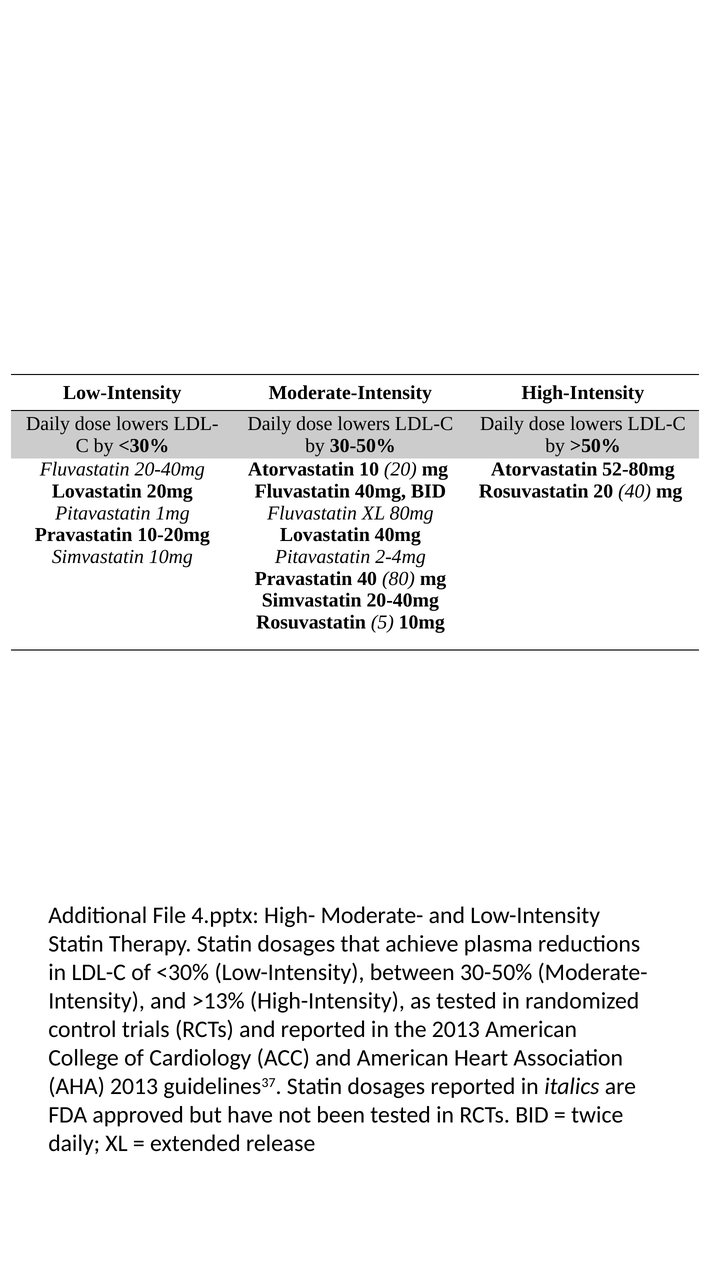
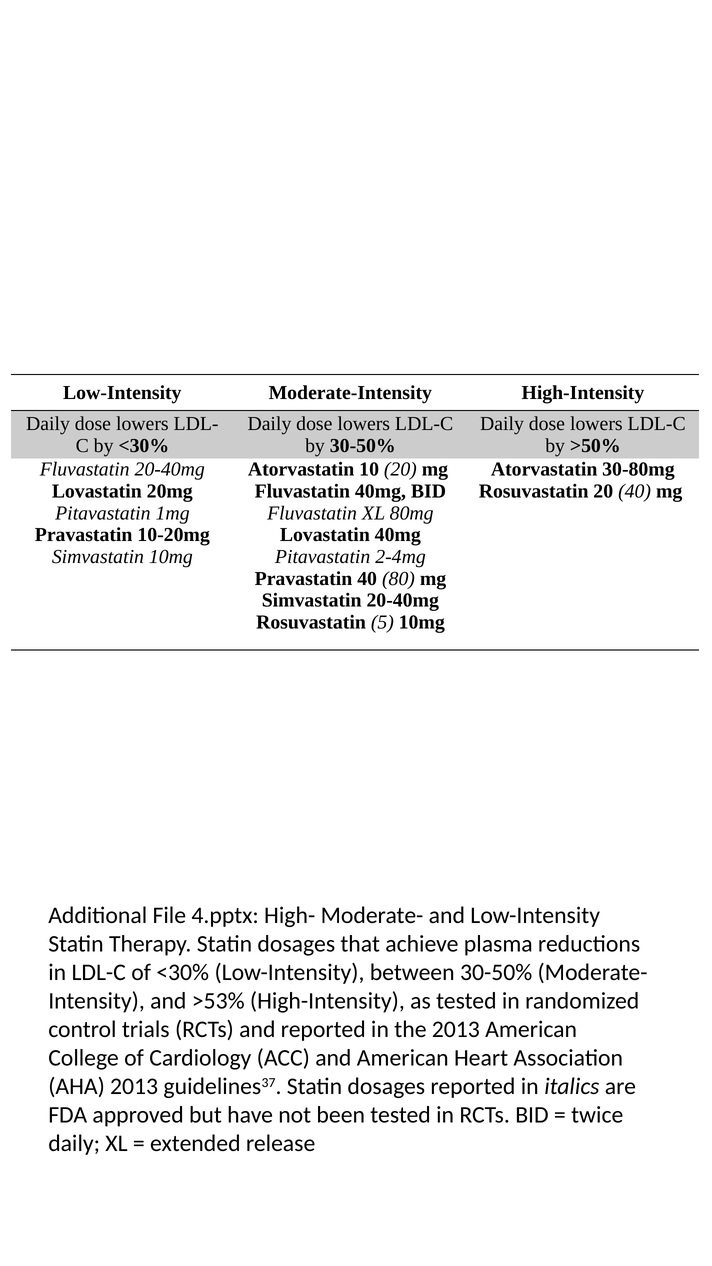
52-80mg: 52-80mg -> 30-80mg
>13%: >13% -> >53%
